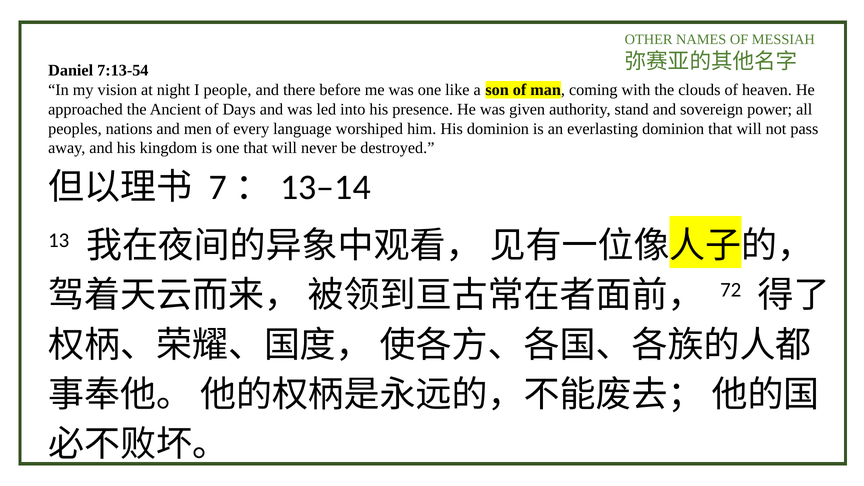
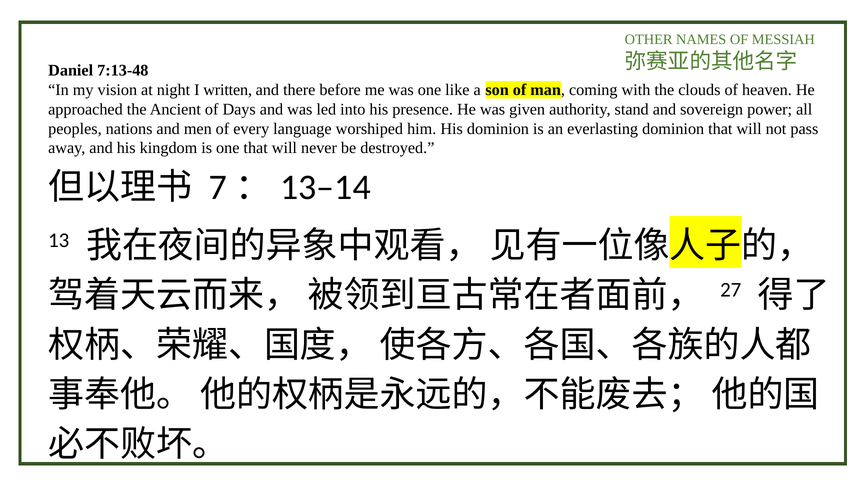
7:13-54: 7:13-54 -> 7:13-48
people: people -> written
72: 72 -> 27
